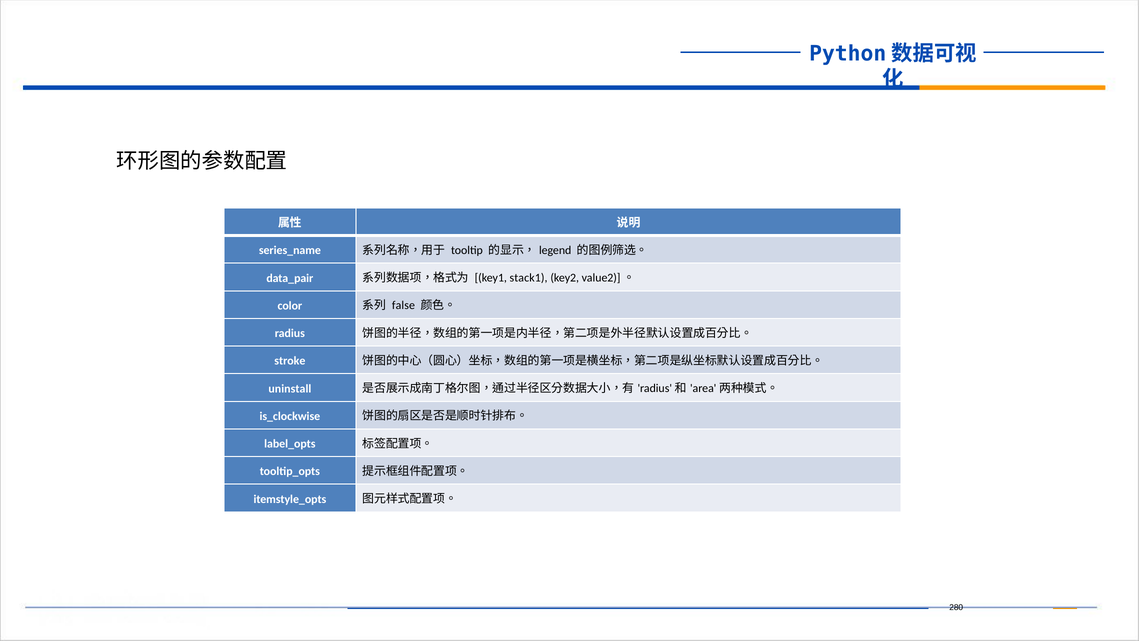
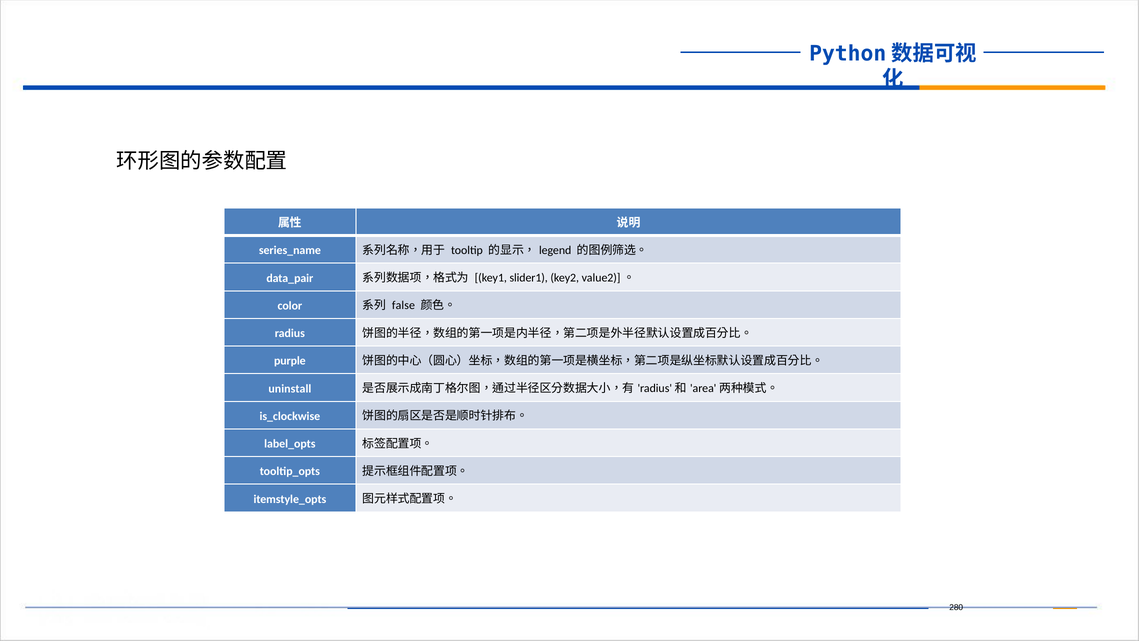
stack1: stack1 -> slider1
stroke: stroke -> purple
